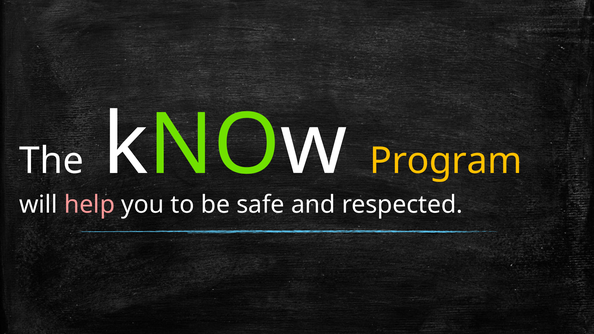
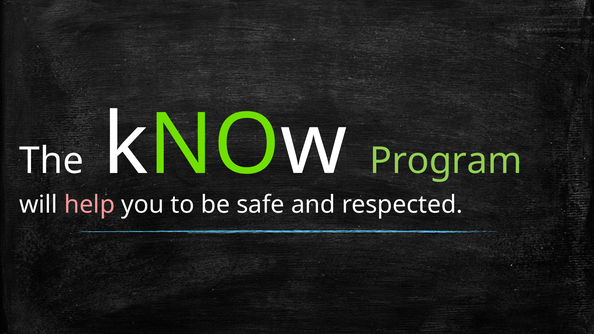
Program colour: yellow -> light green
